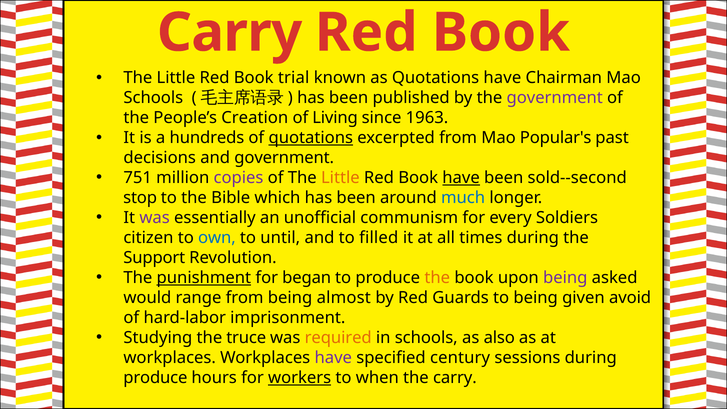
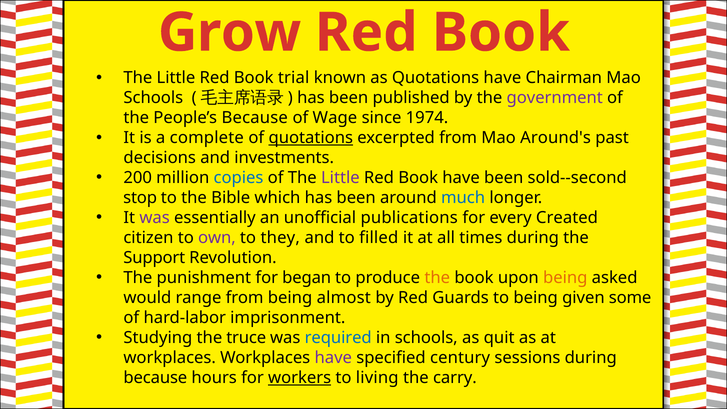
Carry at (230, 33): Carry -> Grow
People’s Creation: Creation -> Because
Living: Living -> Wage
1963: 1963 -> 1974
hundreds: hundreds -> complete
Popular's: Popular's -> Around's
and government: government -> investments
751: 751 -> 200
copies colour: purple -> blue
Little at (340, 178) colour: orange -> purple
have at (461, 178) underline: present -> none
communism: communism -> publications
Soldiers: Soldiers -> Created
own colour: blue -> purple
until: until -> they
punishment underline: present -> none
being at (565, 278) colour: purple -> orange
avoid: avoid -> some
required colour: orange -> blue
also: also -> quit
produce at (155, 378): produce -> because
when: when -> living
